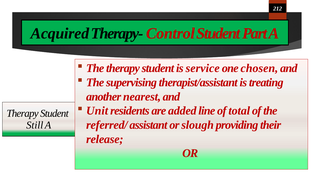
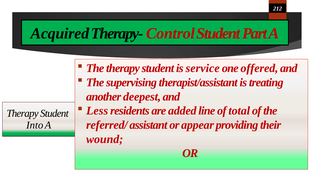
chosen: chosen -> offered
nearest: nearest -> deepest
Unit: Unit -> Less
slough: slough -> appear
Still: Still -> Into
release: release -> wound
